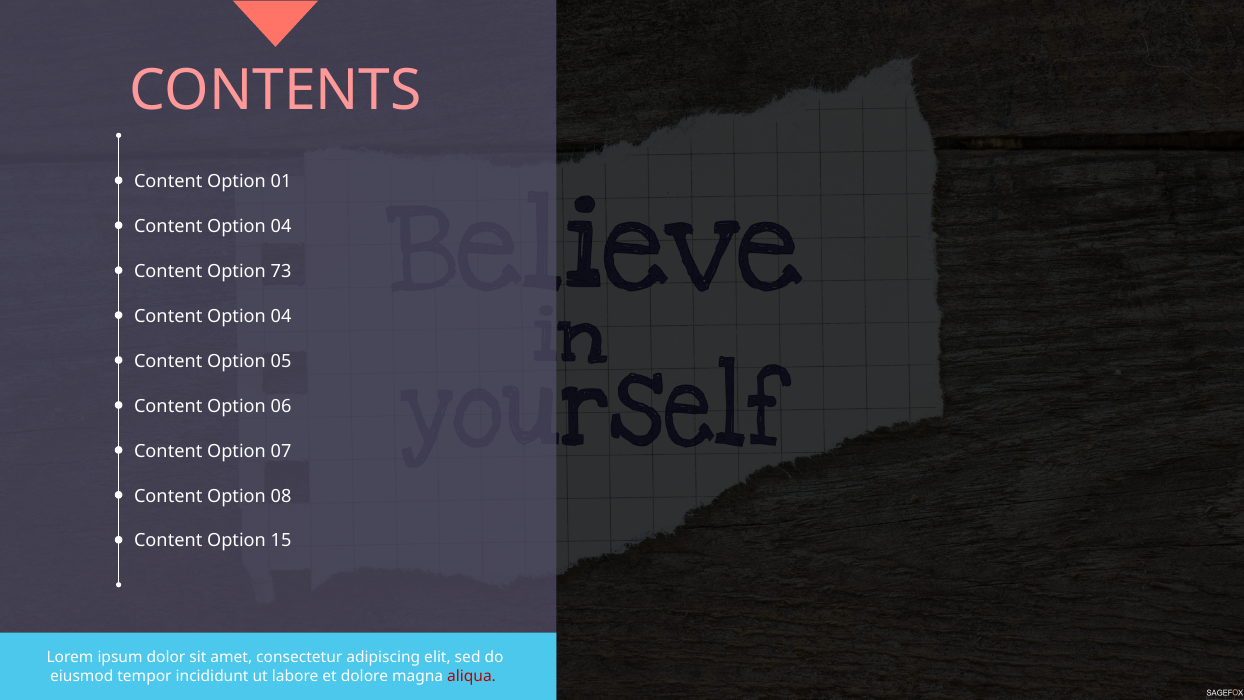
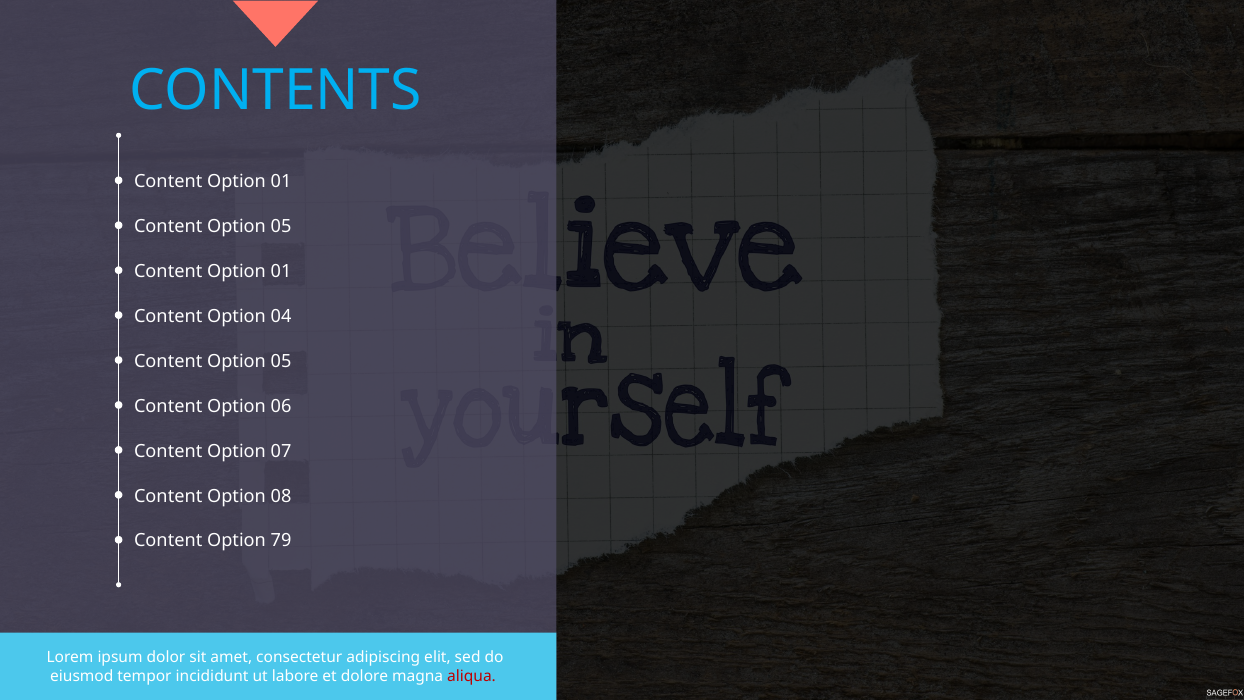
CONTENTS colour: pink -> light blue
04 at (281, 226): 04 -> 05
73 at (281, 271): 73 -> 01
15: 15 -> 79
